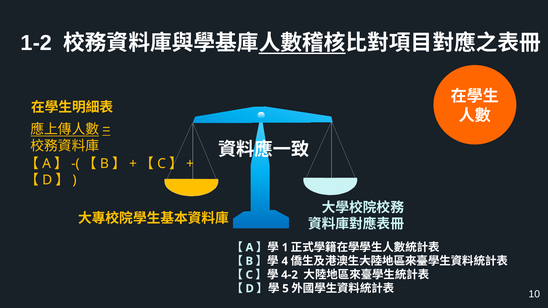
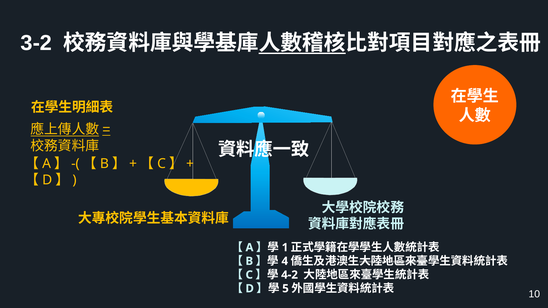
1-2: 1-2 -> 3-2
